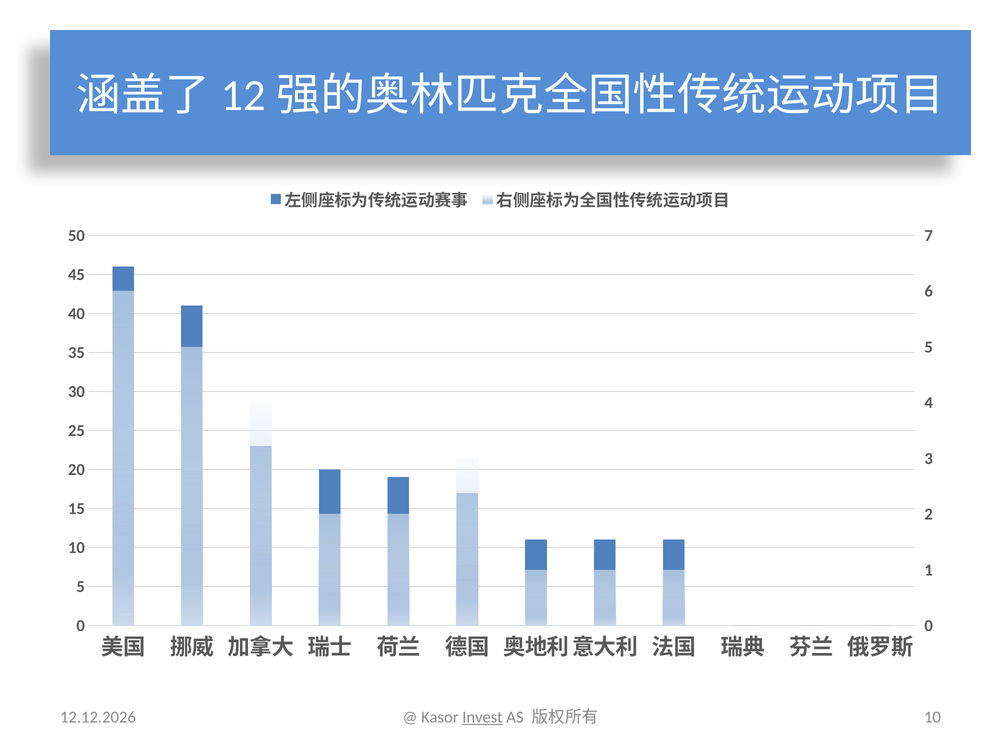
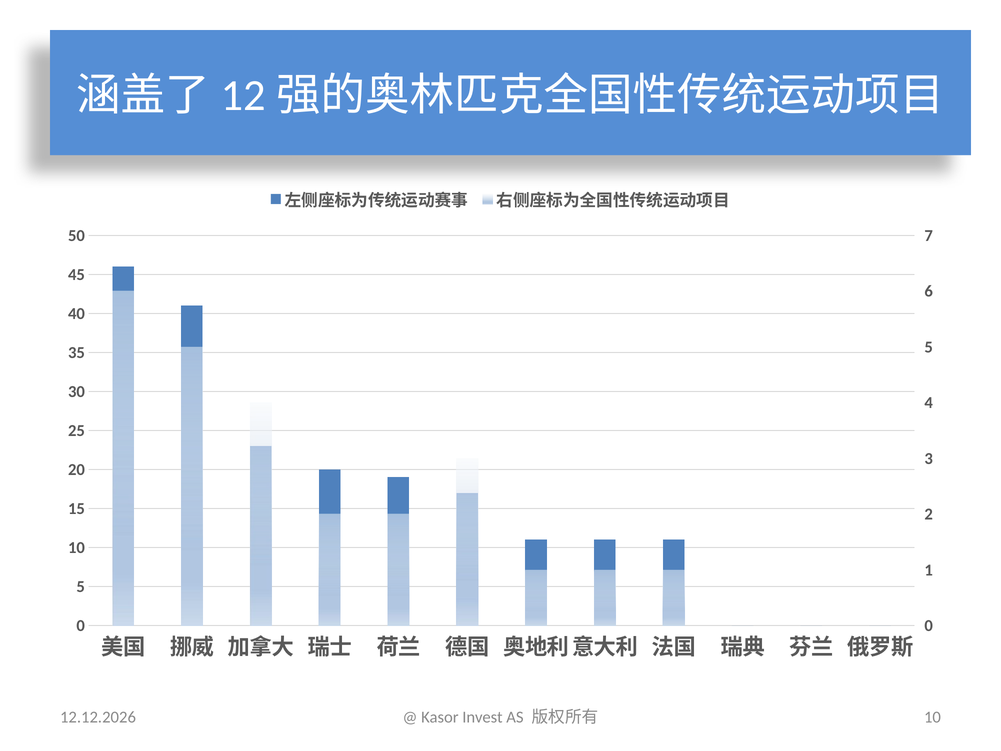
Invest underline: present -> none
